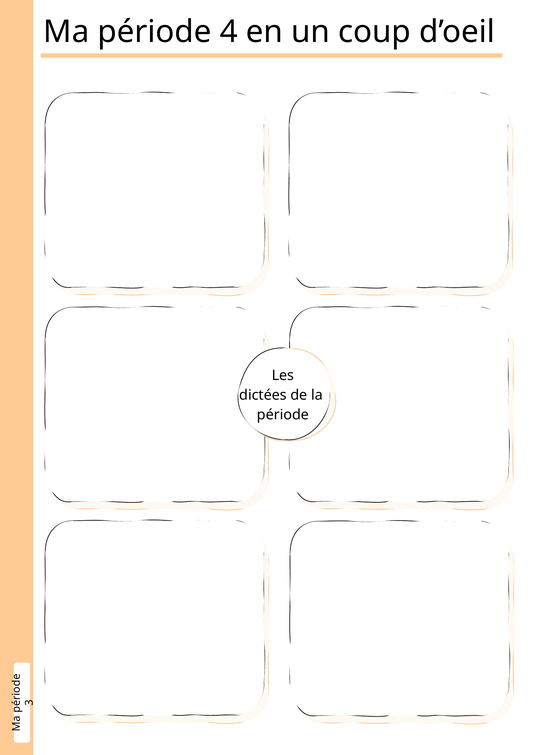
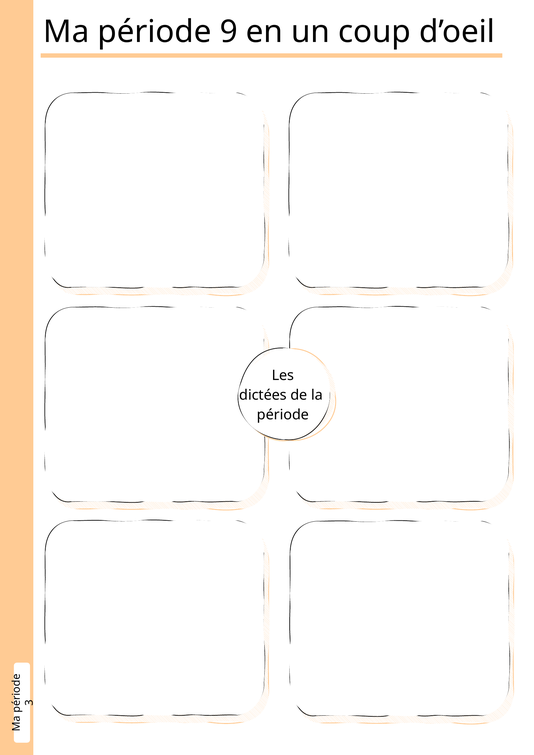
4: 4 -> 9
